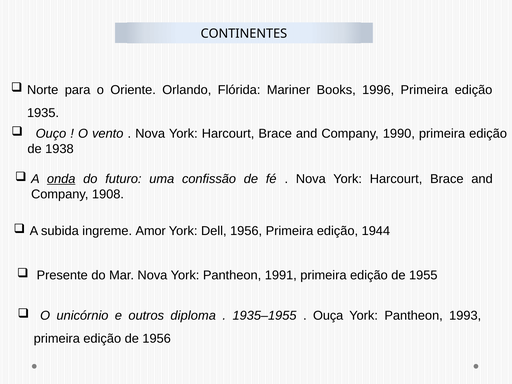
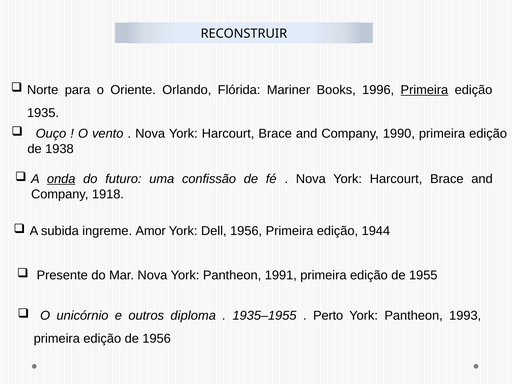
CONTINENTES: CONTINENTES -> RECONSTRUIR
Primeira at (424, 90) underline: none -> present
1908: 1908 -> 1918
Ouça: Ouça -> Perto
